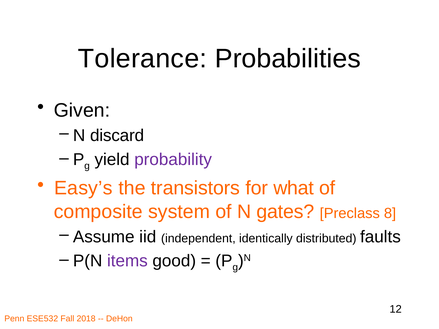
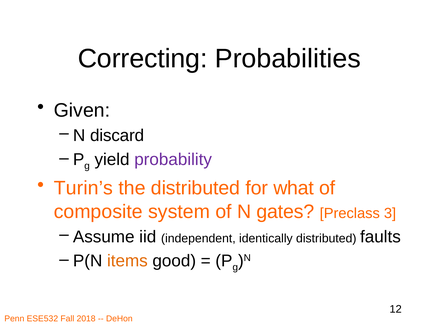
Tolerance: Tolerance -> Correcting
Easy’s: Easy’s -> Turin’s
the transistors: transistors -> distributed
8: 8 -> 3
items colour: purple -> orange
